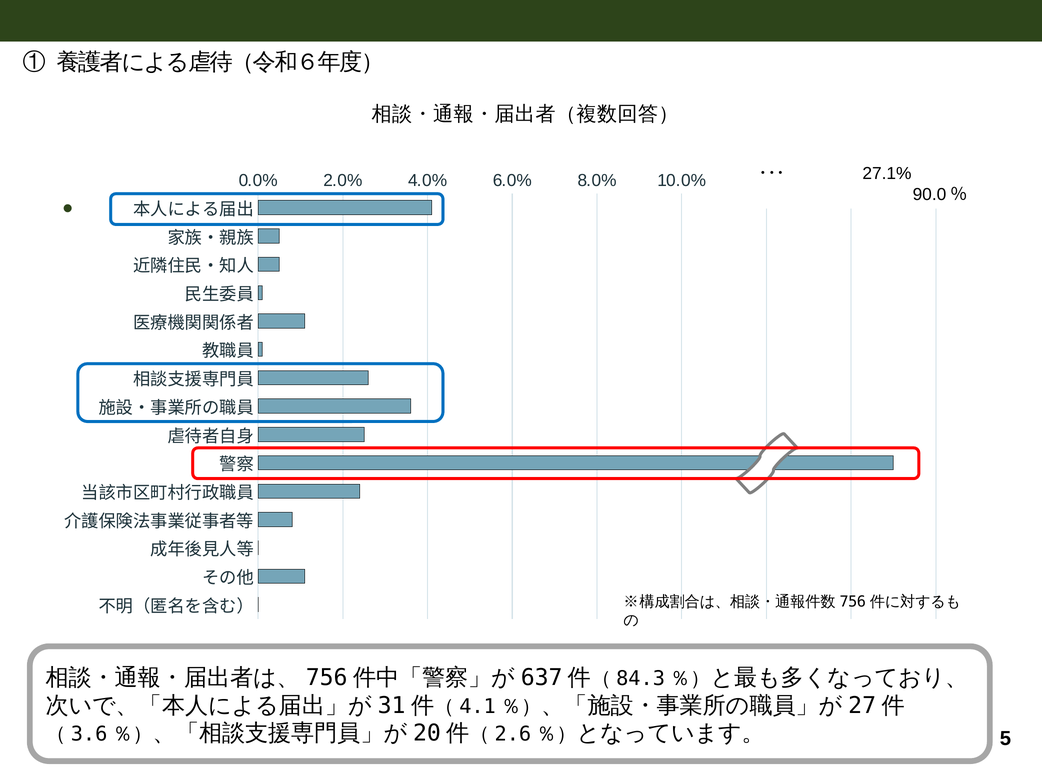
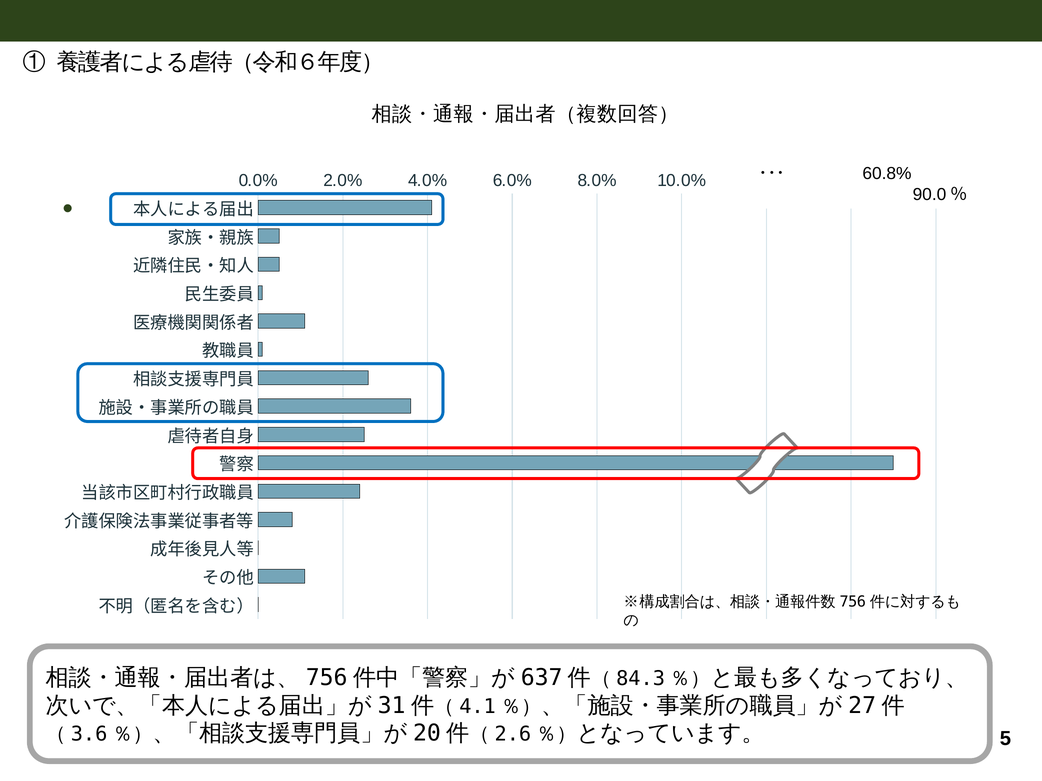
27.1%: 27.1% -> 60.8%
